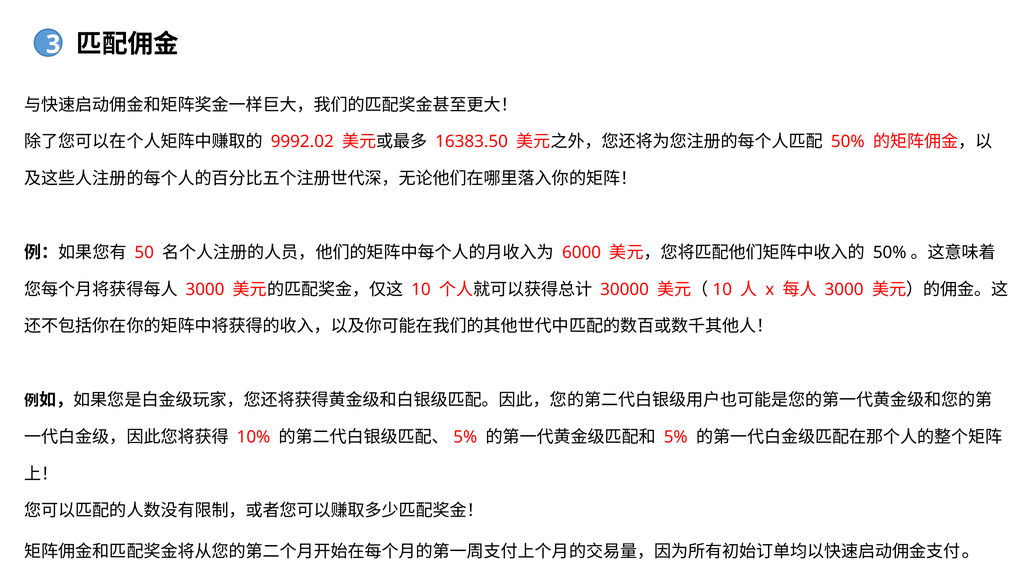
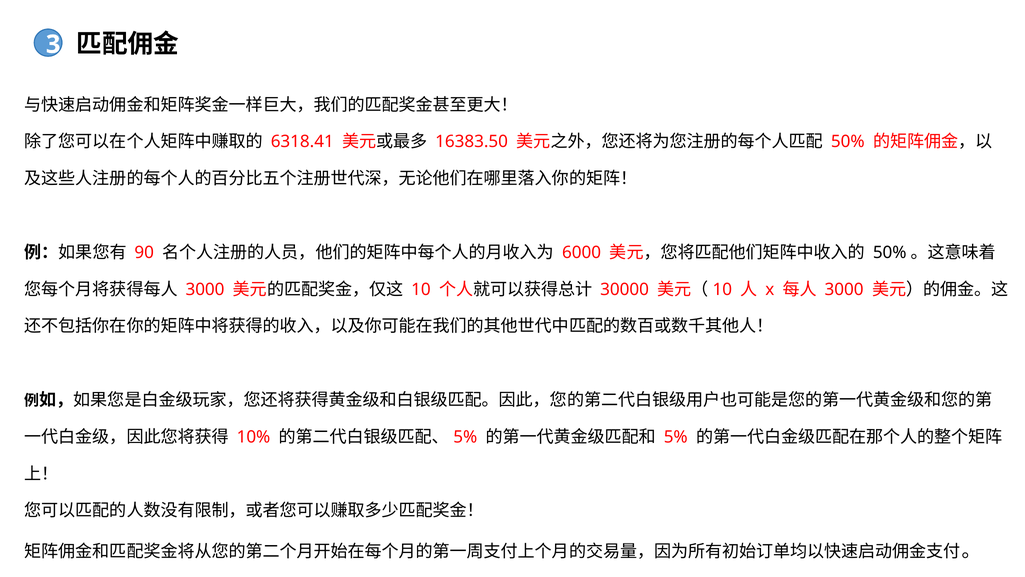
9992.02: 9992.02 -> 6318.41
50: 50 -> 90
